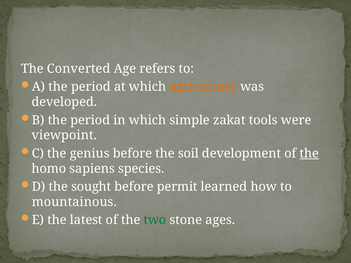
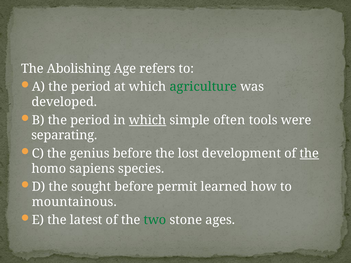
Converted: Converted -> Abolishing
agriculture colour: orange -> green
which at (148, 120) underline: none -> present
zakat: zakat -> often
viewpoint: viewpoint -> separating
soil: soil -> lost
